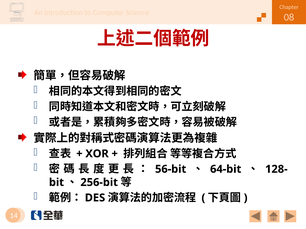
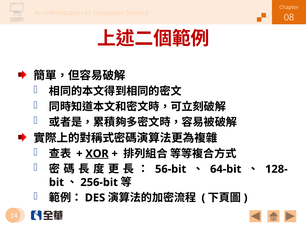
XOR underline: none -> present
